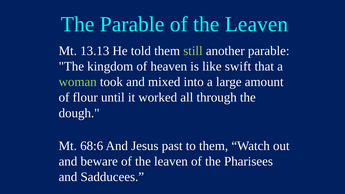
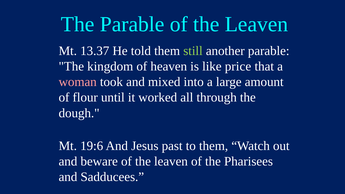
13.13: 13.13 -> 13.37
swift: swift -> price
woman colour: light green -> pink
68:6: 68:6 -> 19:6
